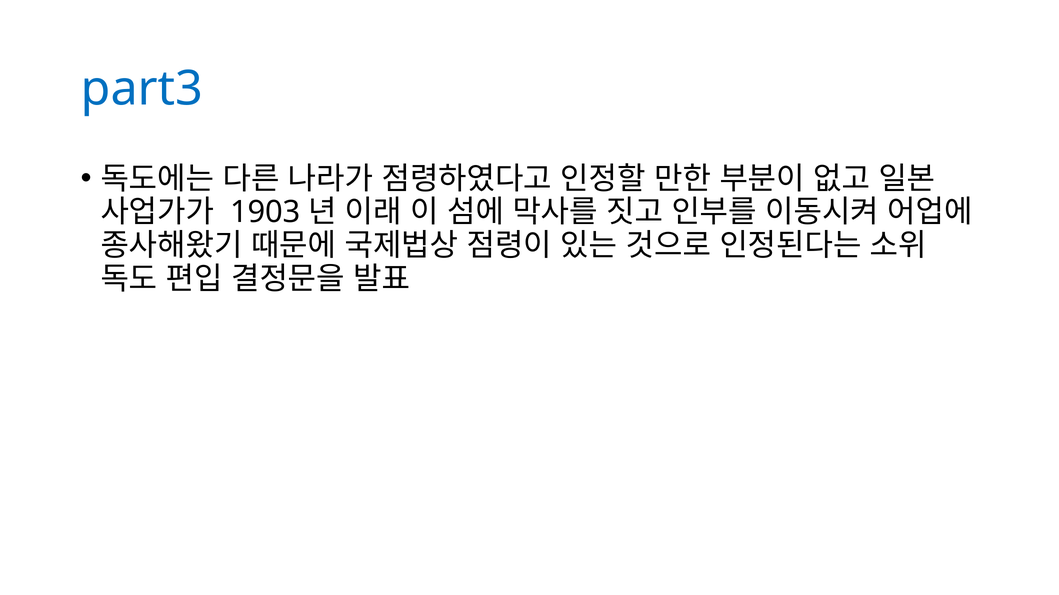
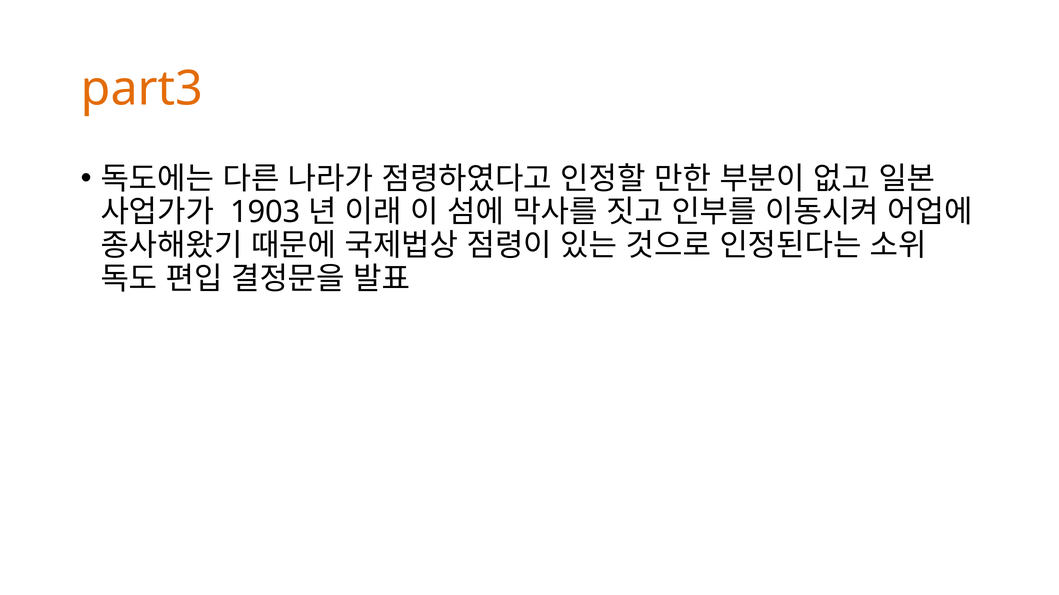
part3 colour: blue -> orange
